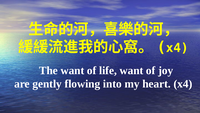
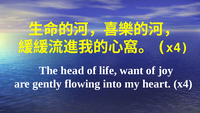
The want: want -> head
